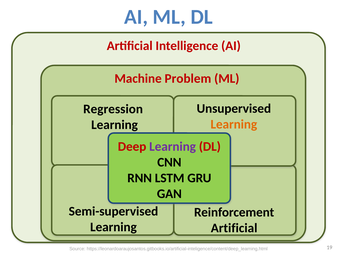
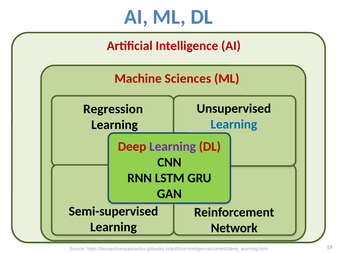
Problem: Problem -> Sciences
Learning at (234, 124) colour: orange -> blue
Artificial at (234, 228): Artificial -> Network
